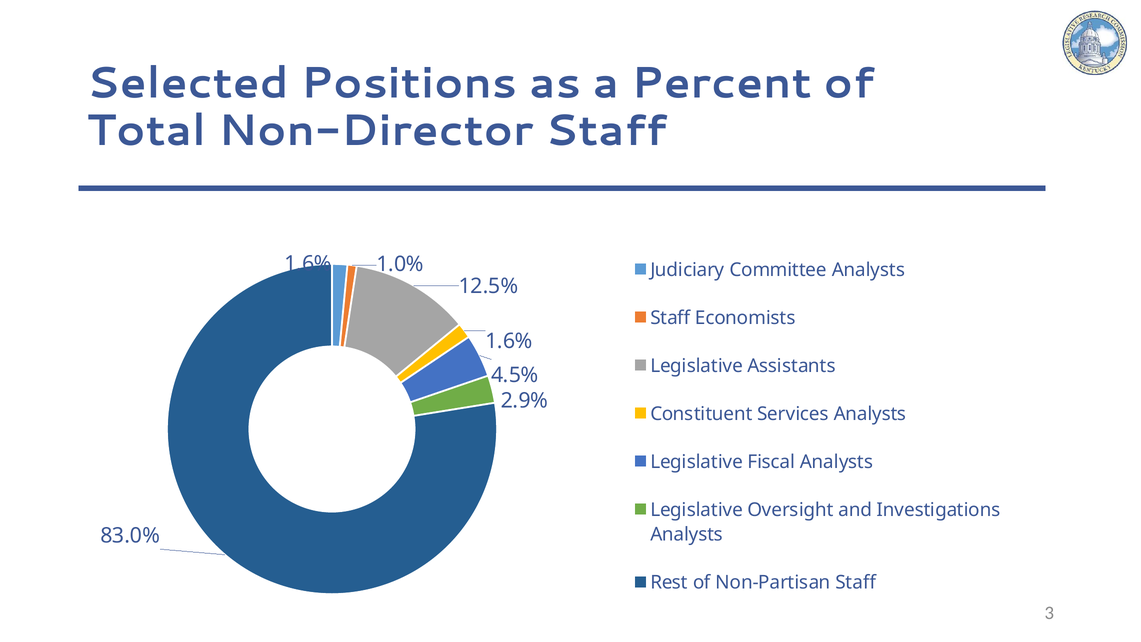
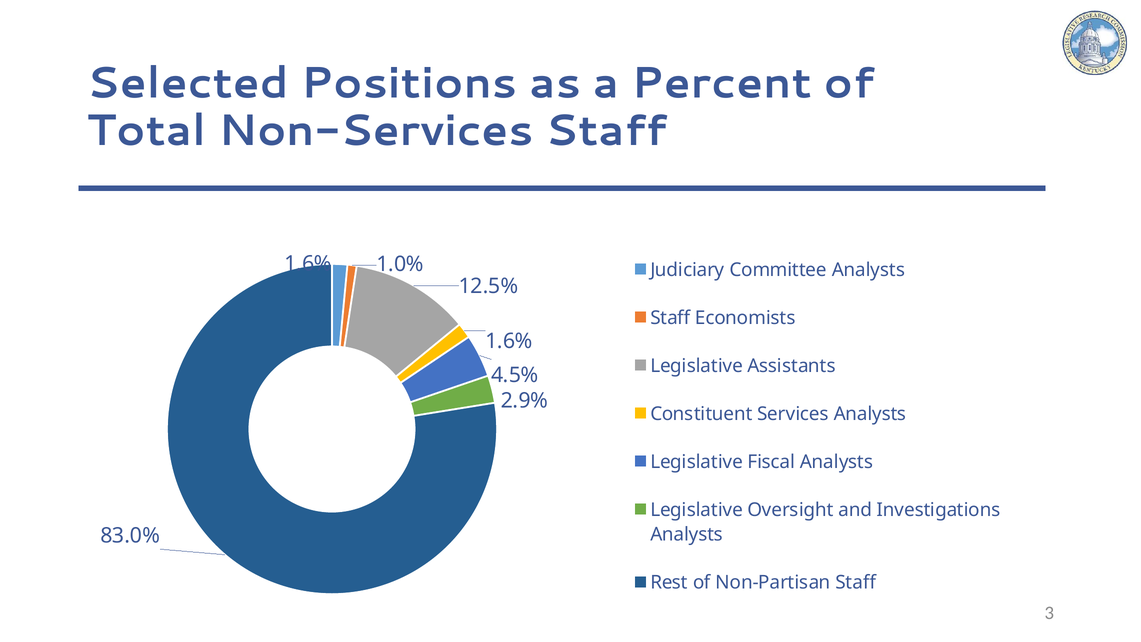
Non-Director: Non-Director -> Non-Services
